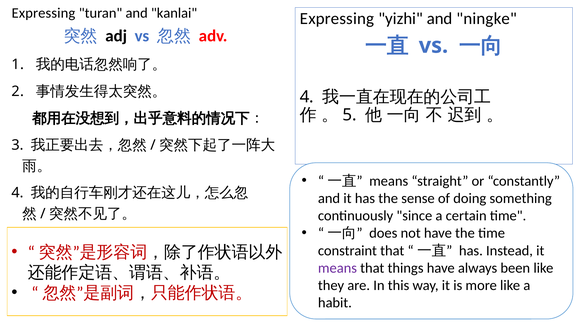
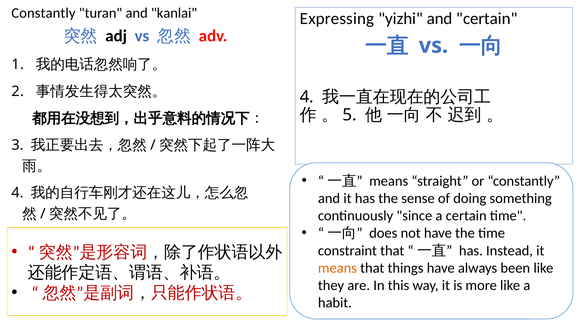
Expressing at (43, 13): Expressing -> Constantly
and ningke: ningke -> certain
means at (337, 268) colour: purple -> orange
